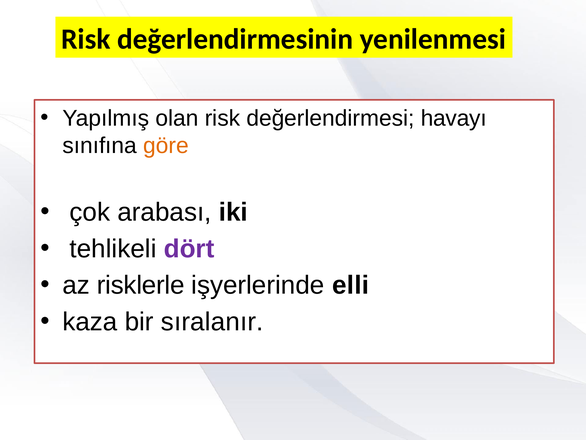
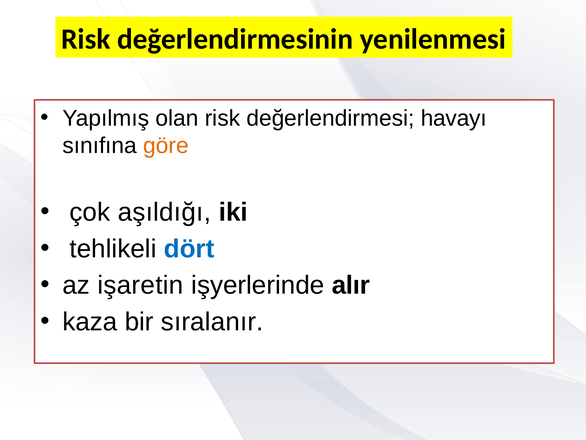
arabası: arabası -> aşıldığı
dört colour: purple -> blue
risklerle: risklerle -> işaretin
elli: elli -> alır
